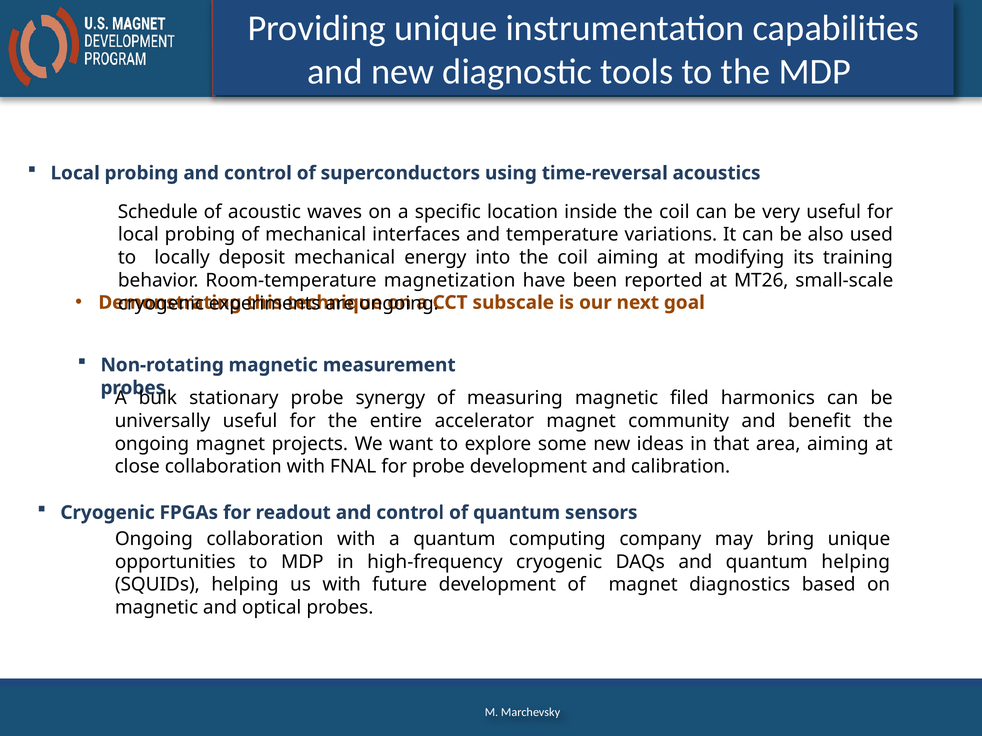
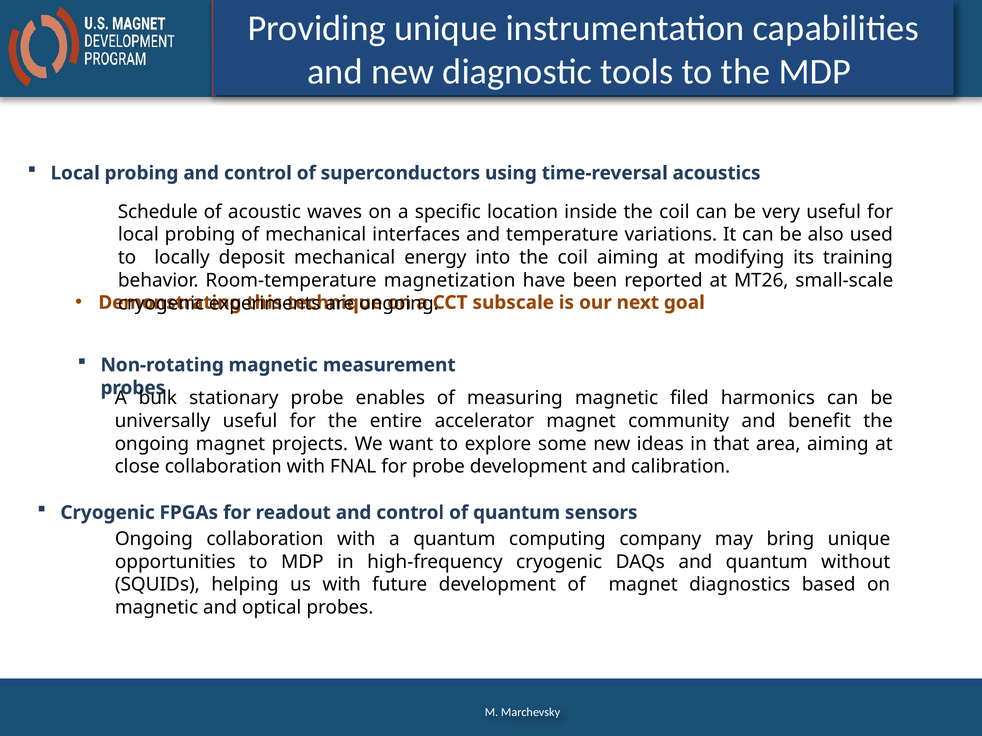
synergy: synergy -> enables
quantum helping: helping -> without
